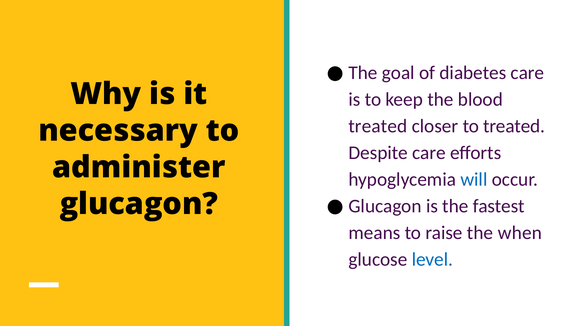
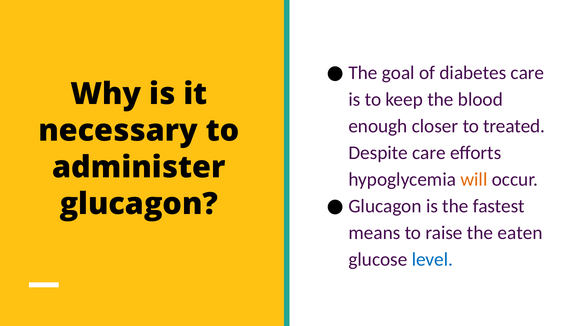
treated at (378, 126): treated -> enough
will colour: blue -> orange
when: when -> eaten
